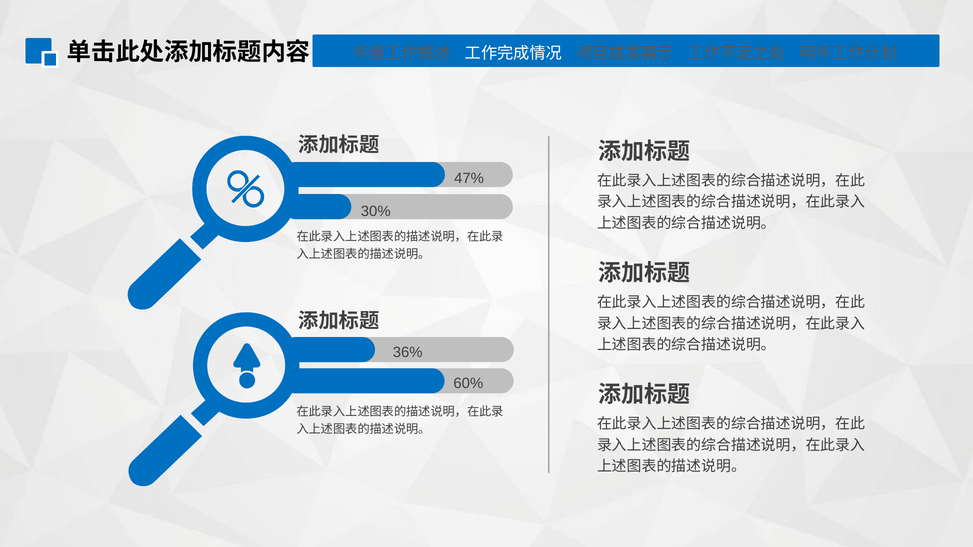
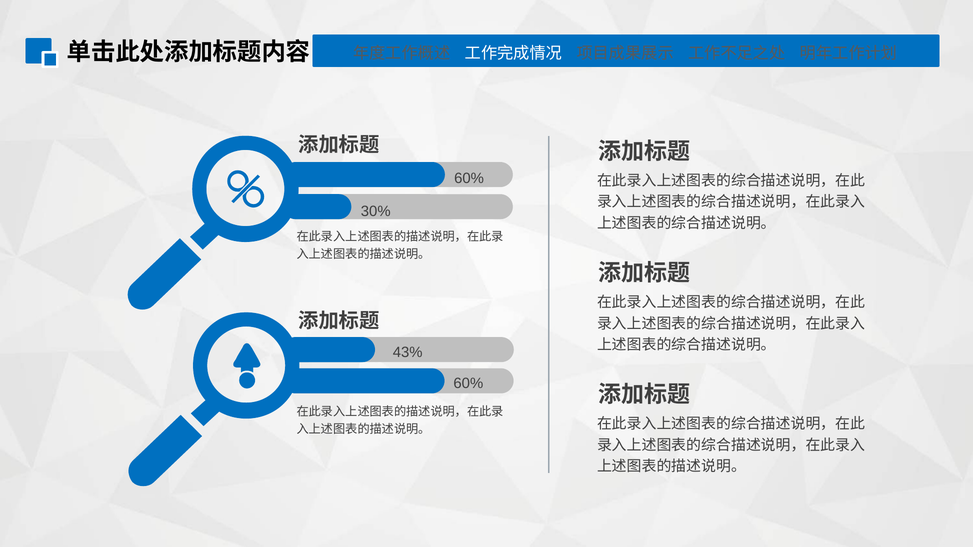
47% at (469, 178): 47% -> 60%
36%: 36% -> 43%
